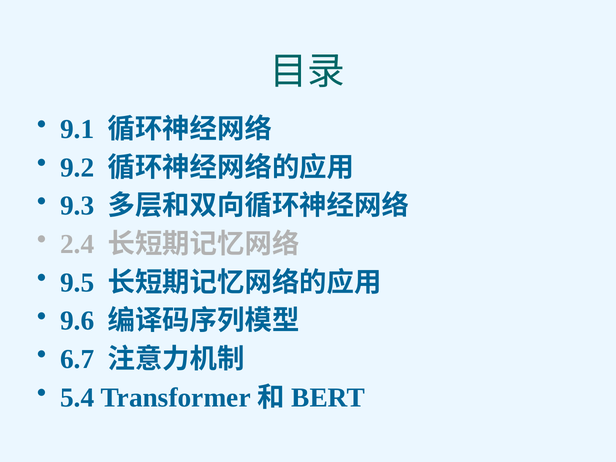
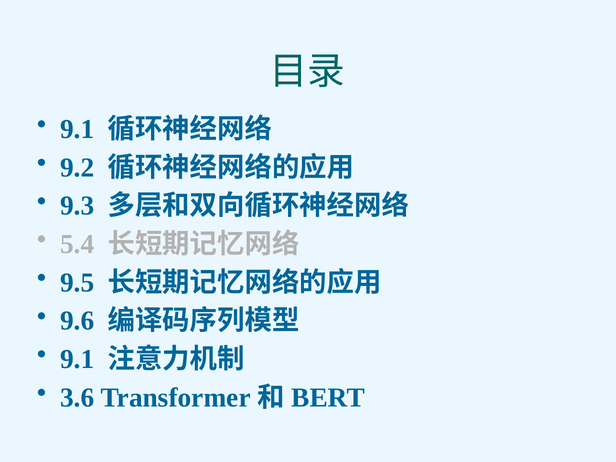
2.4: 2.4 -> 5.4
6.7 at (77, 359): 6.7 -> 9.1
5.4: 5.4 -> 3.6
